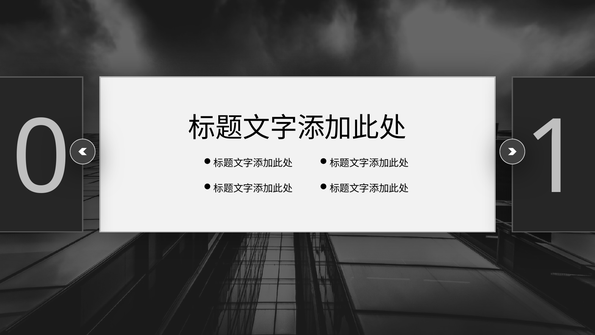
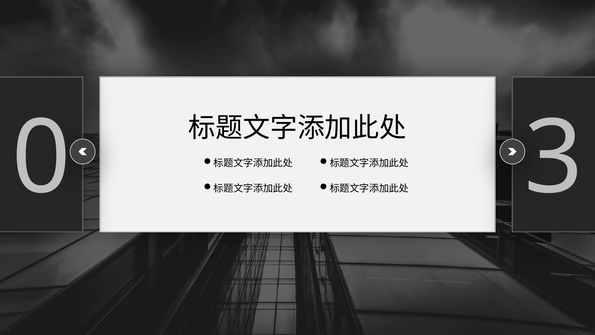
1: 1 -> 3
